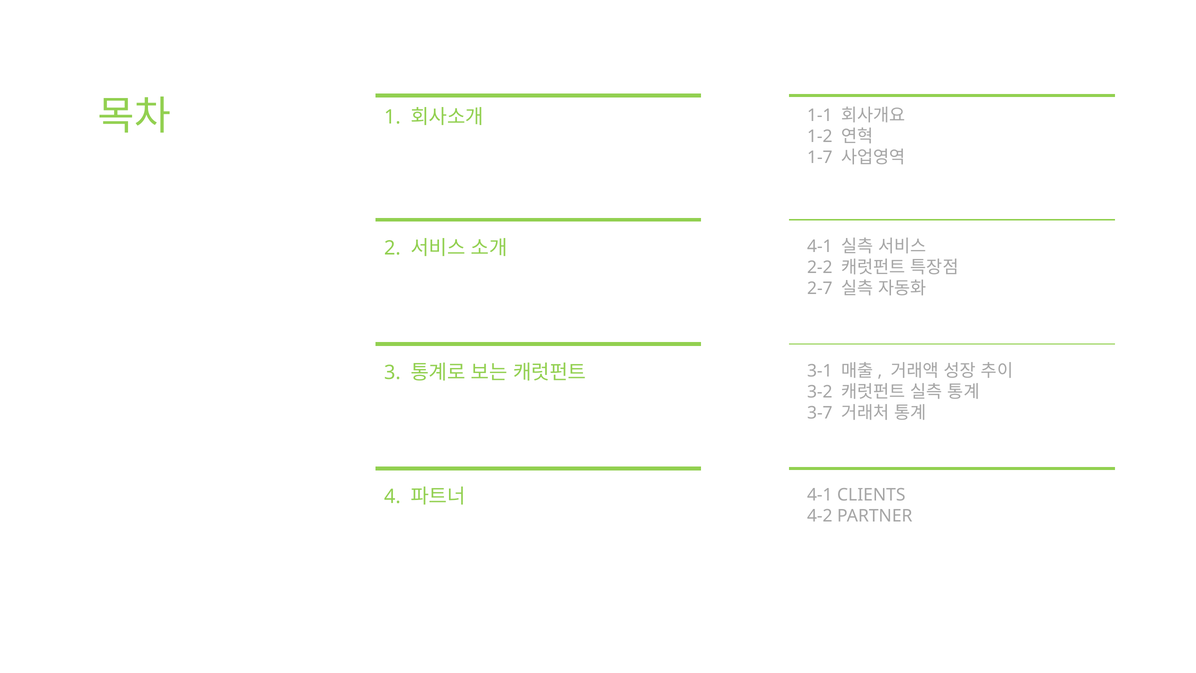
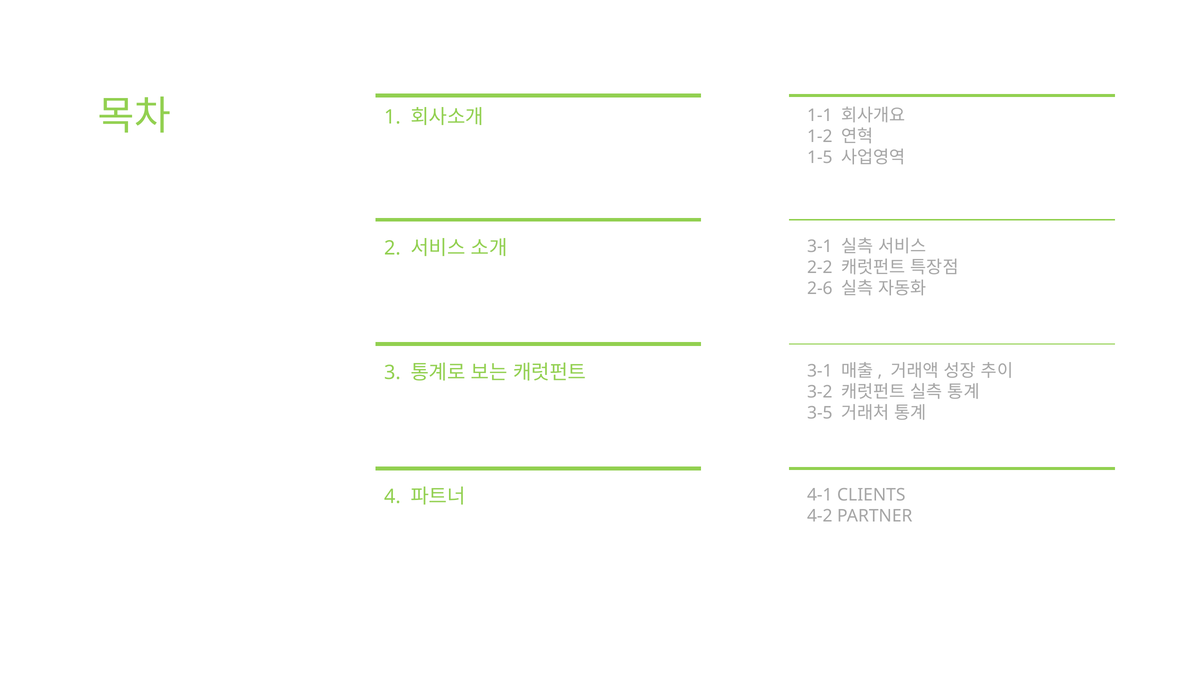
1-7: 1-7 -> 1-5
4-1 at (820, 246): 4-1 -> 3-1
2-7: 2-7 -> 2-6
3-7: 3-7 -> 3-5
